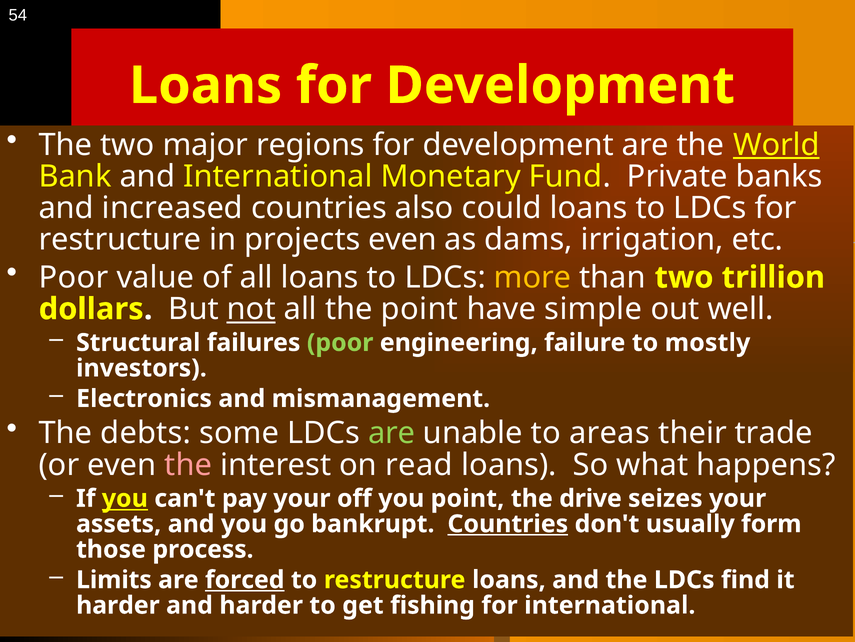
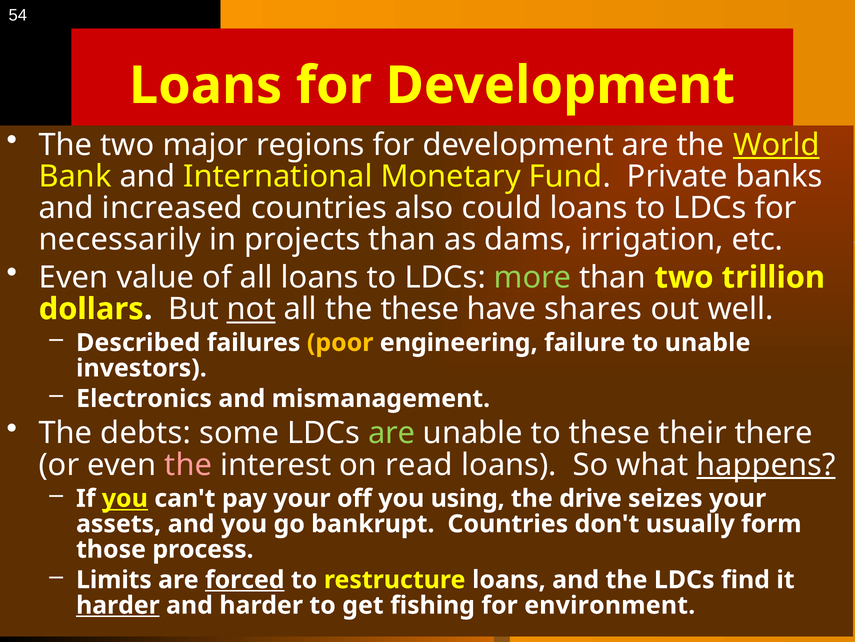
restructure at (120, 239): restructure -> necessarily
projects even: even -> than
Poor at (74, 277): Poor -> Even
more colour: yellow -> light green
the point: point -> these
simple: simple -> shares
Structural: Structural -> Described
poor at (340, 342) colour: light green -> yellow
to mostly: mostly -> unable
to areas: areas -> these
trade: trade -> there
happens underline: none -> present
you point: point -> using
Countries at (508, 523) underline: present -> none
harder at (118, 605) underline: none -> present
for international: international -> environment
